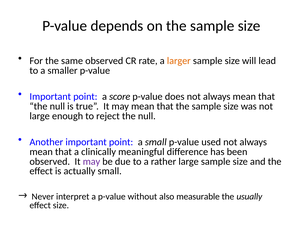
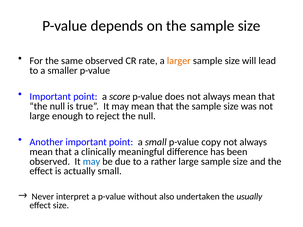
used: used -> copy
may at (91, 162) colour: purple -> blue
measurable: measurable -> undertaken
